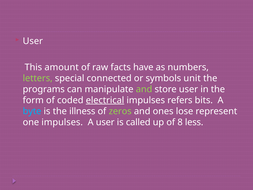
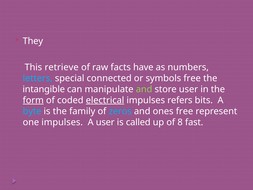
User at (33, 41): User -> They
amount: amount -> retrieve
letters colour: light green -> light blue
symbols unit: unit -> free
programs: programs -> intangible
form underline: none -> present
illness: illness -> family
zeros colour: light green -> light blue
ones lose: lose -> free
less: less -> fast
